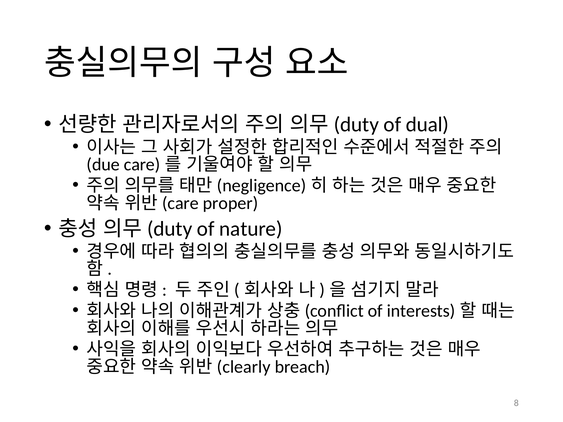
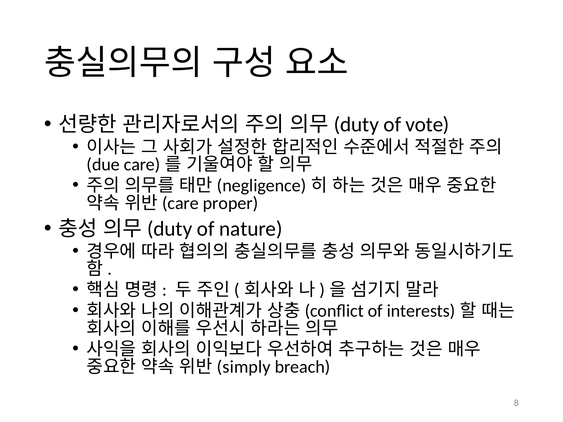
dual: dual -> vote
clearly: clearly -> simply
